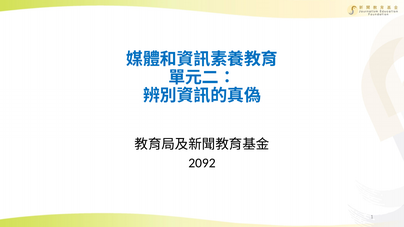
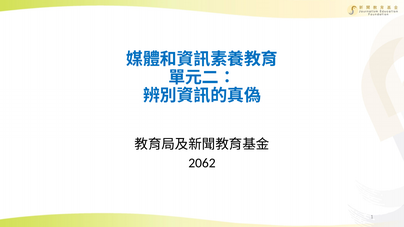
2092: 2092 -> 2062
